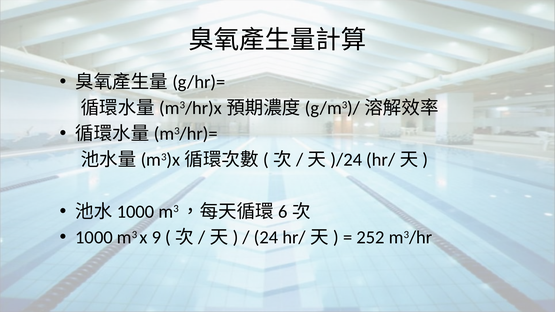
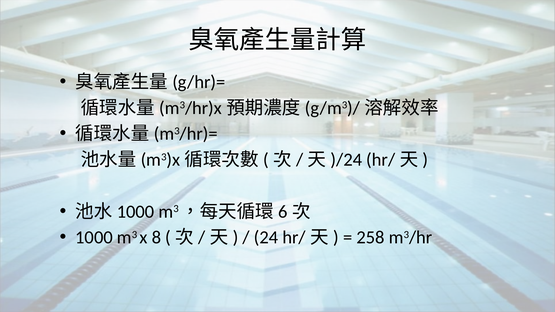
9: 9 -> 8
252: 252 -> 258
